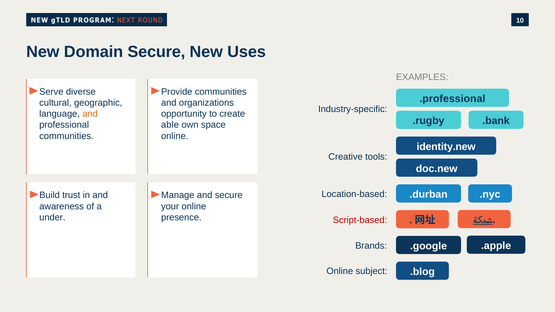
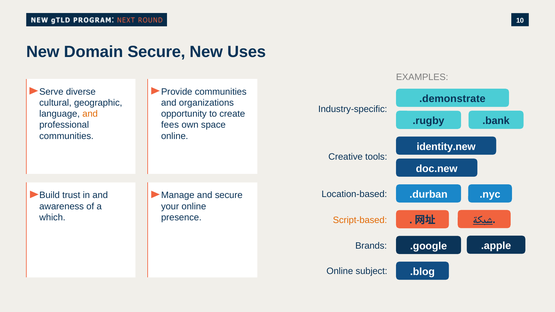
.professional: .professional -> .demonstrate
able: able -> fees
under: under -> which
Script-based colour: red -> orange
